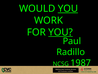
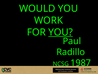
YOU at (68, 9) underline: present -> none
